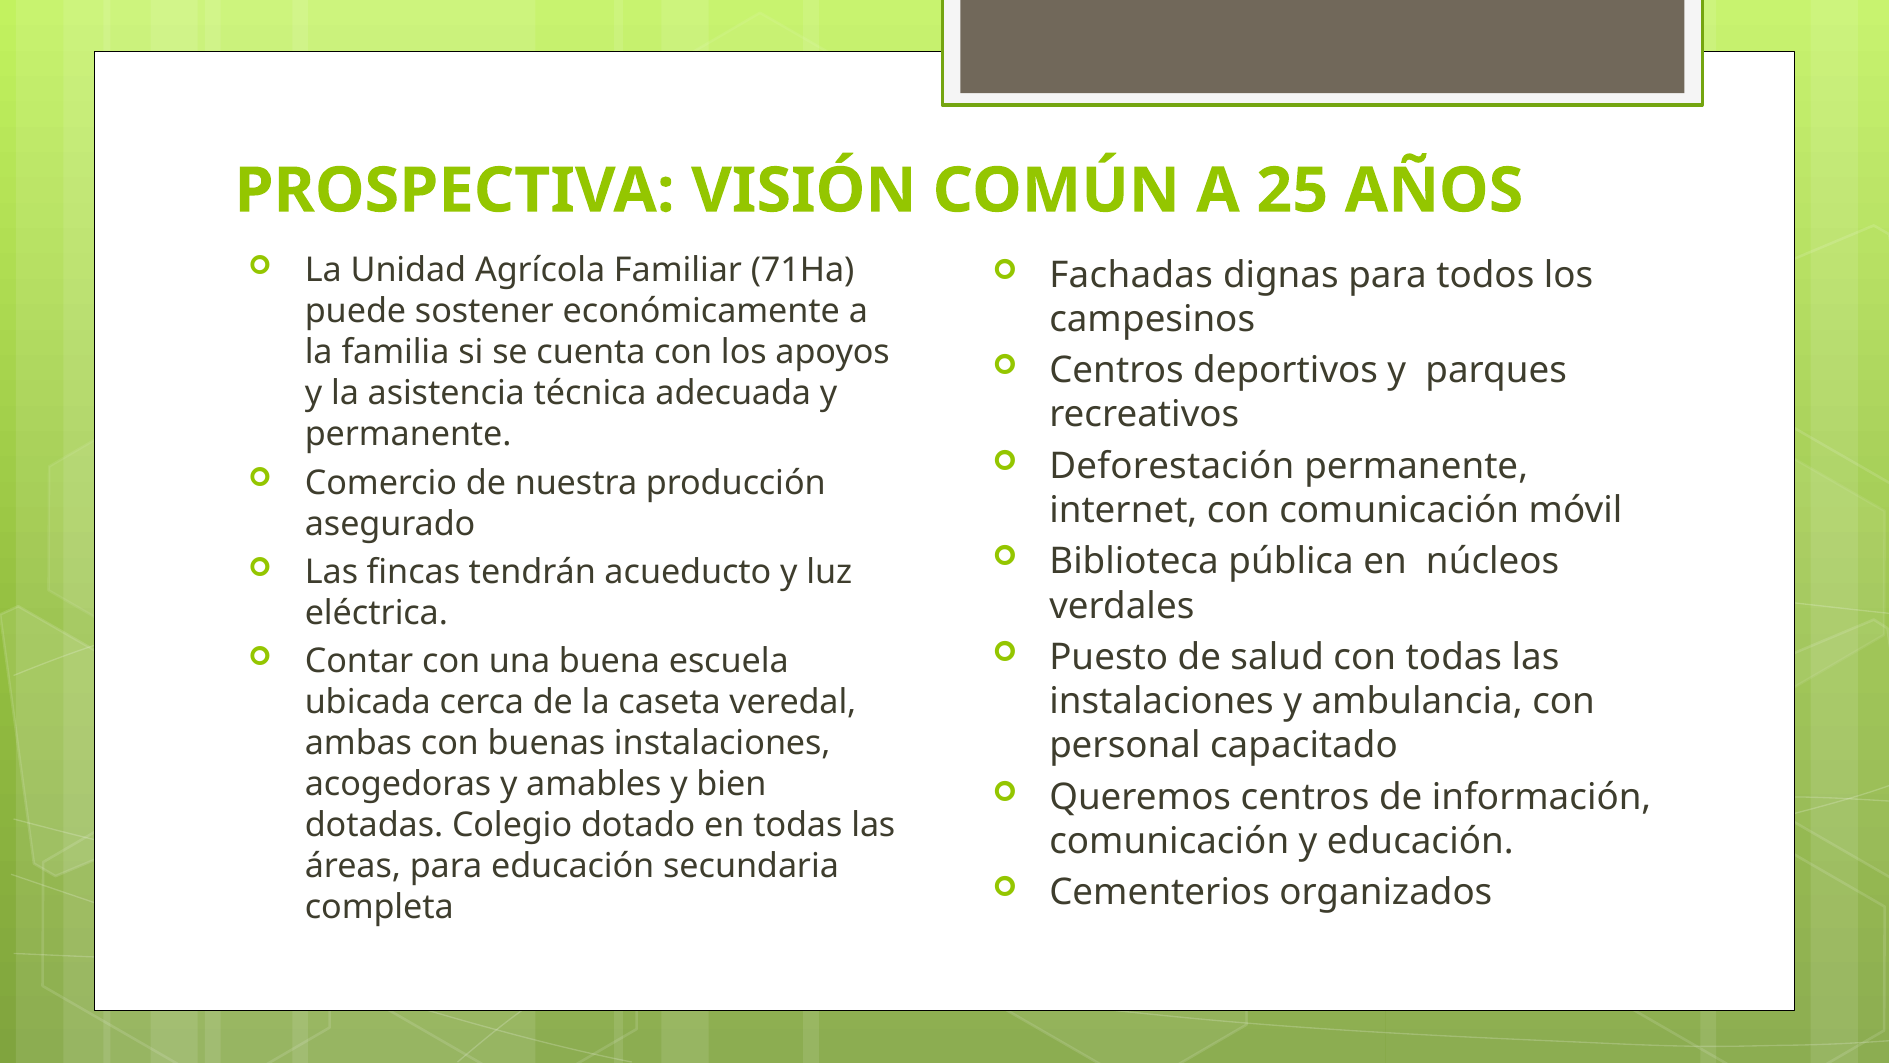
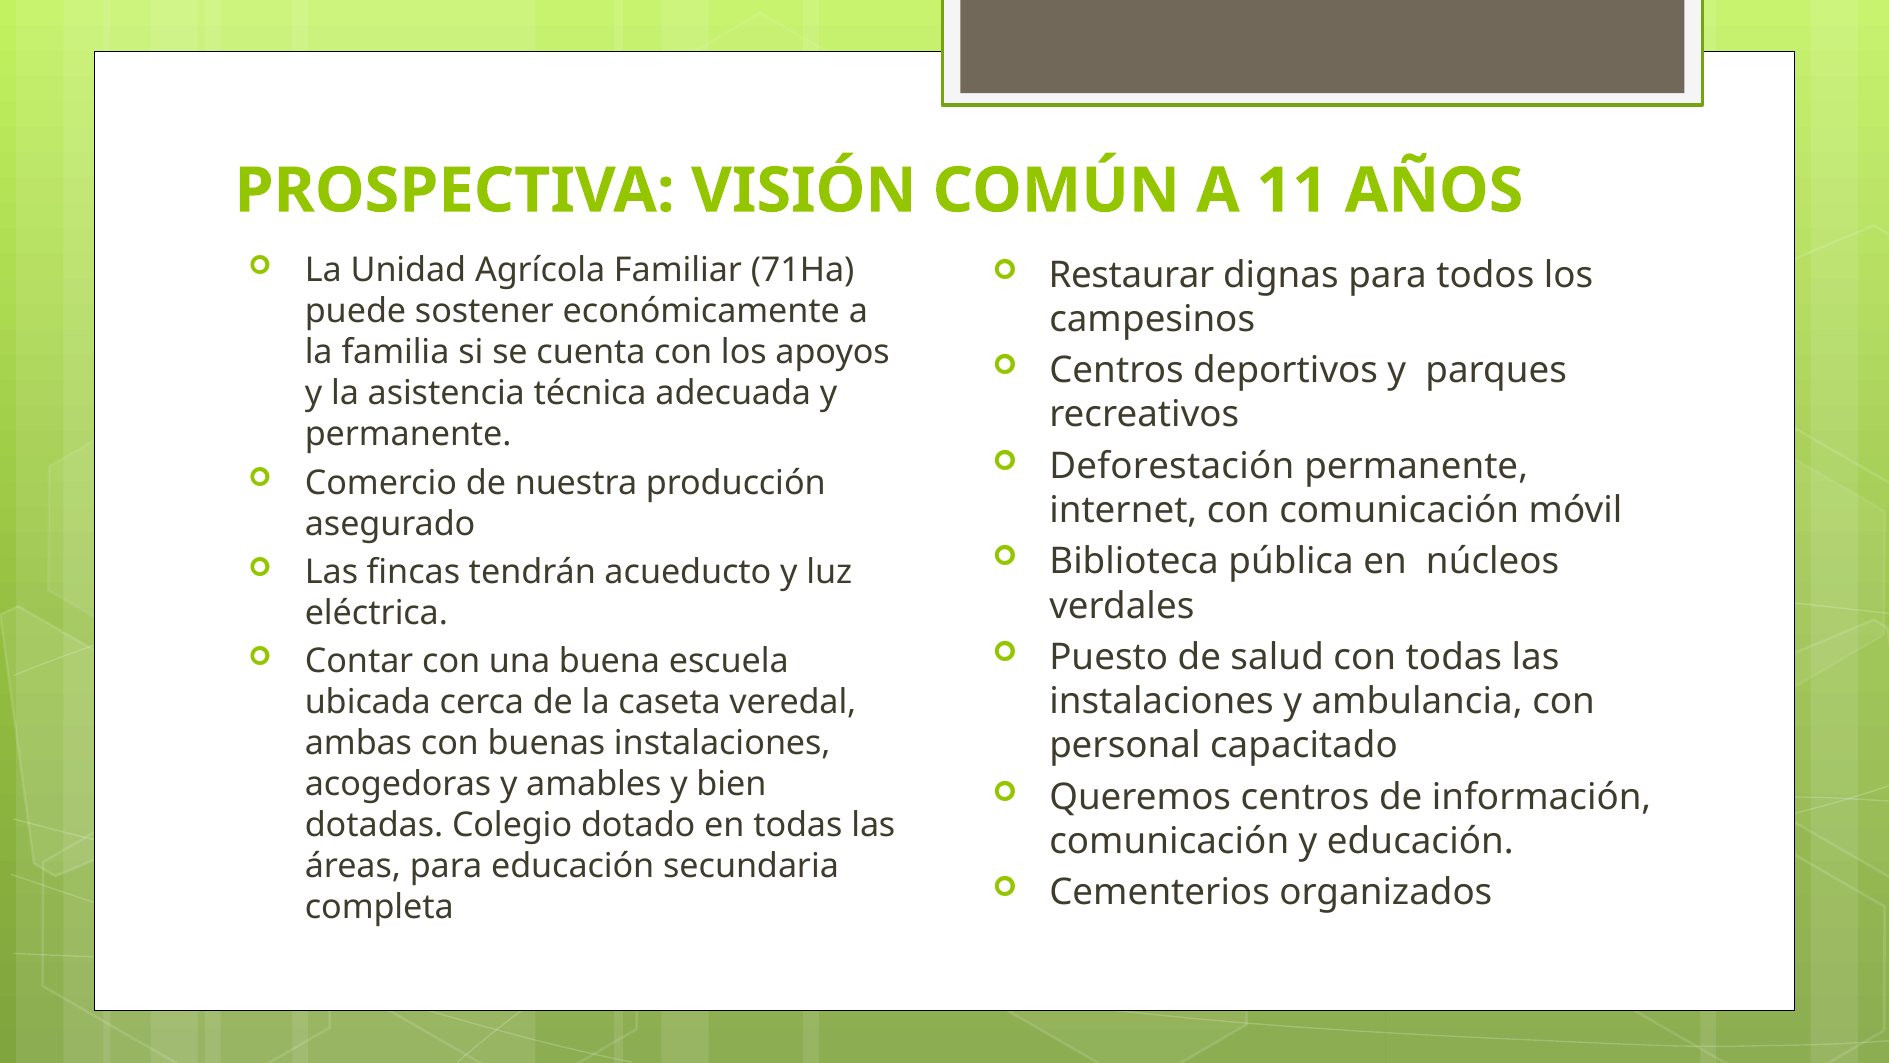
25: 25 -> 11
Fachadas: Fachadas -> Restaurar
